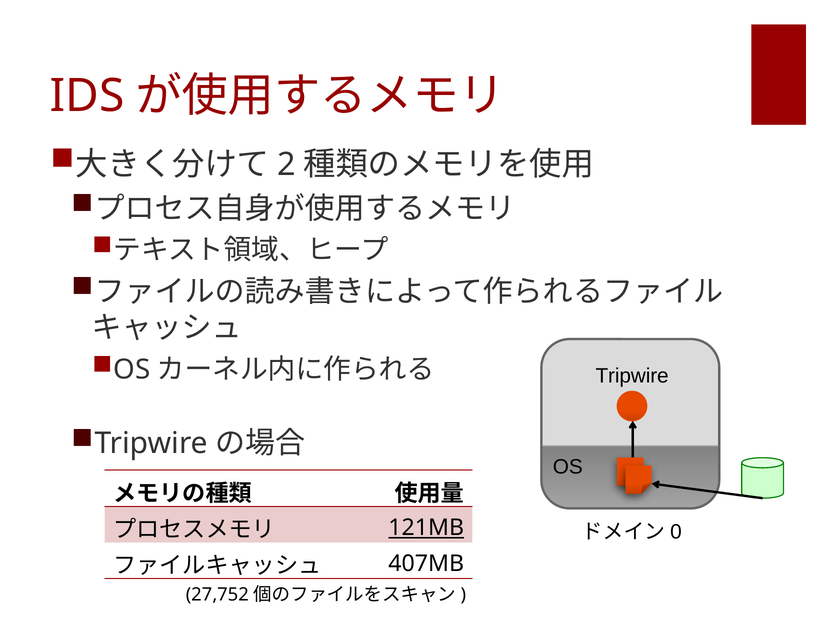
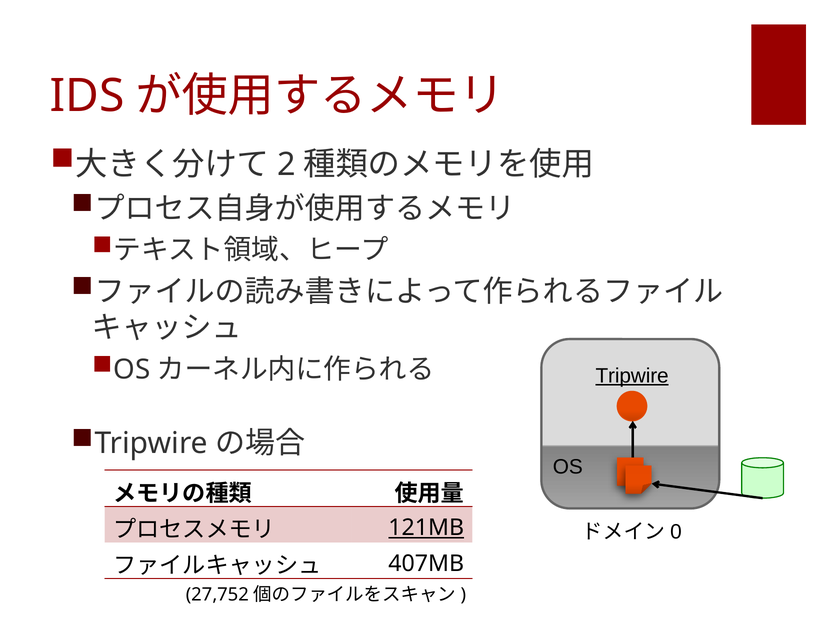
Tripwire at (632, 376) underline: none -> present
